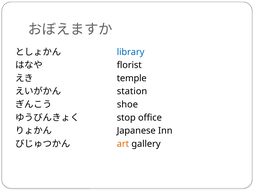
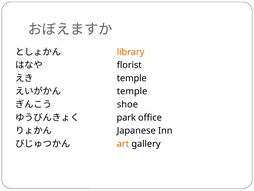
library colour: blue -> orange
station at (132, 91): station -> temple
stop: stop -> park
